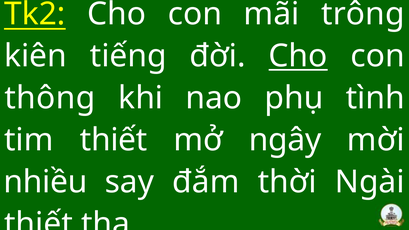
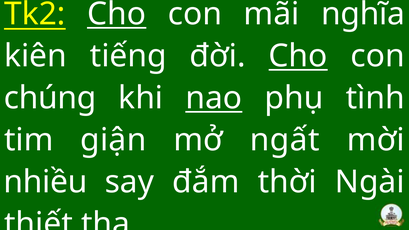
Cho at (117, 14) underline: none -> present
trông: trông -> nghĩa
thông: thông -> chúng
nao underline: none -> present
tim thiết: thiết -> giận
ngây: ngây -> ngất
